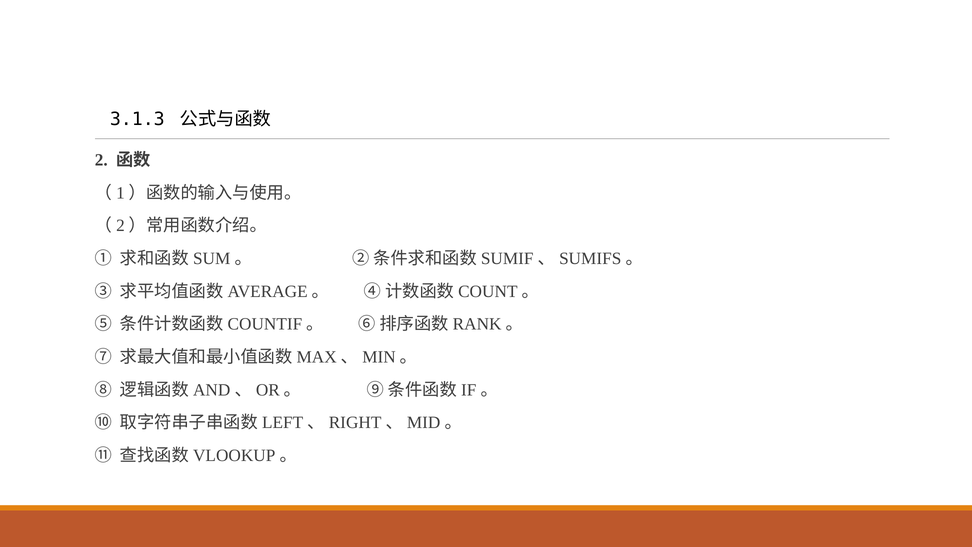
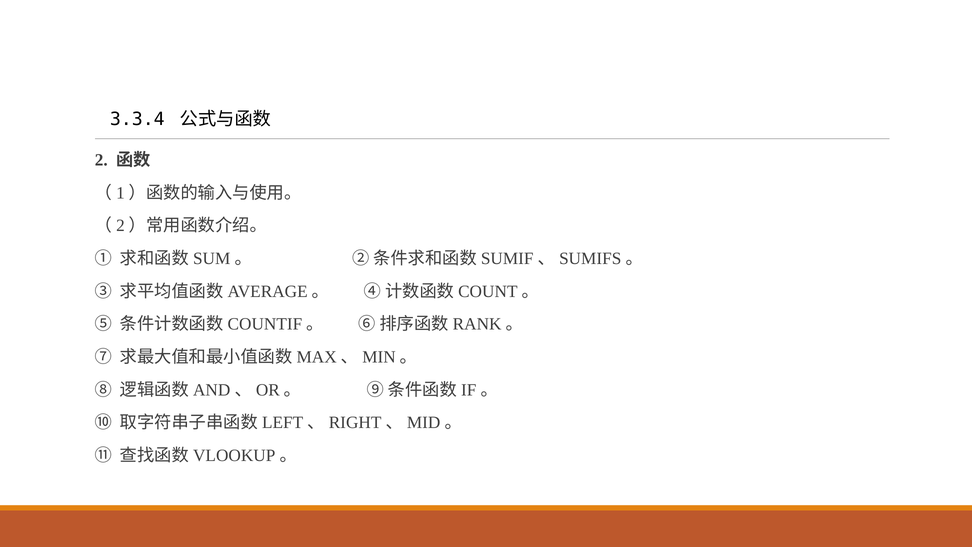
3.1.3: 3.1.3 -> 3.3.4
